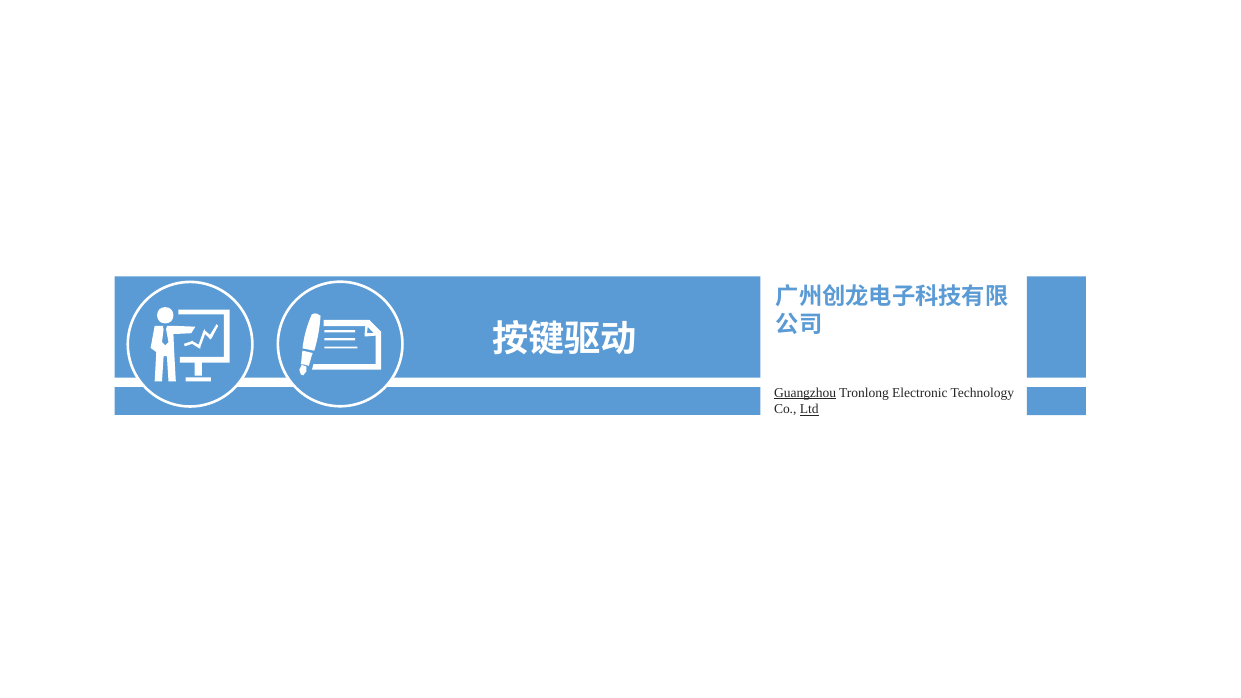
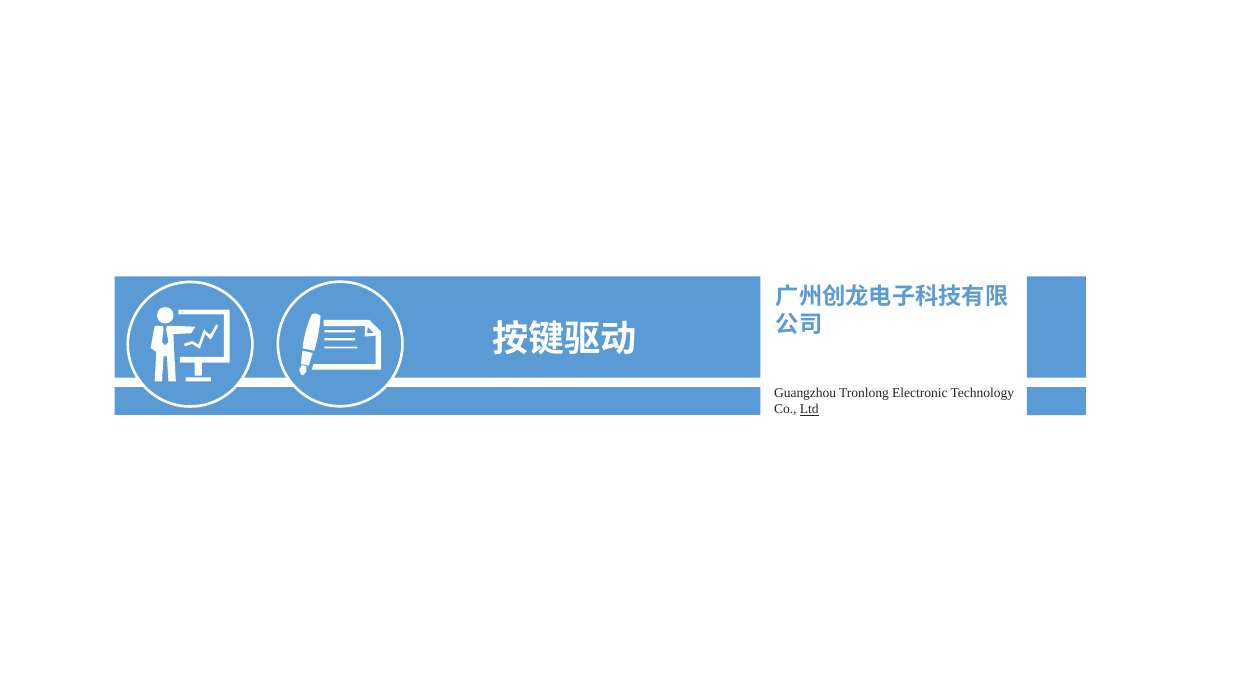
Guangzhou underline: present -> none
